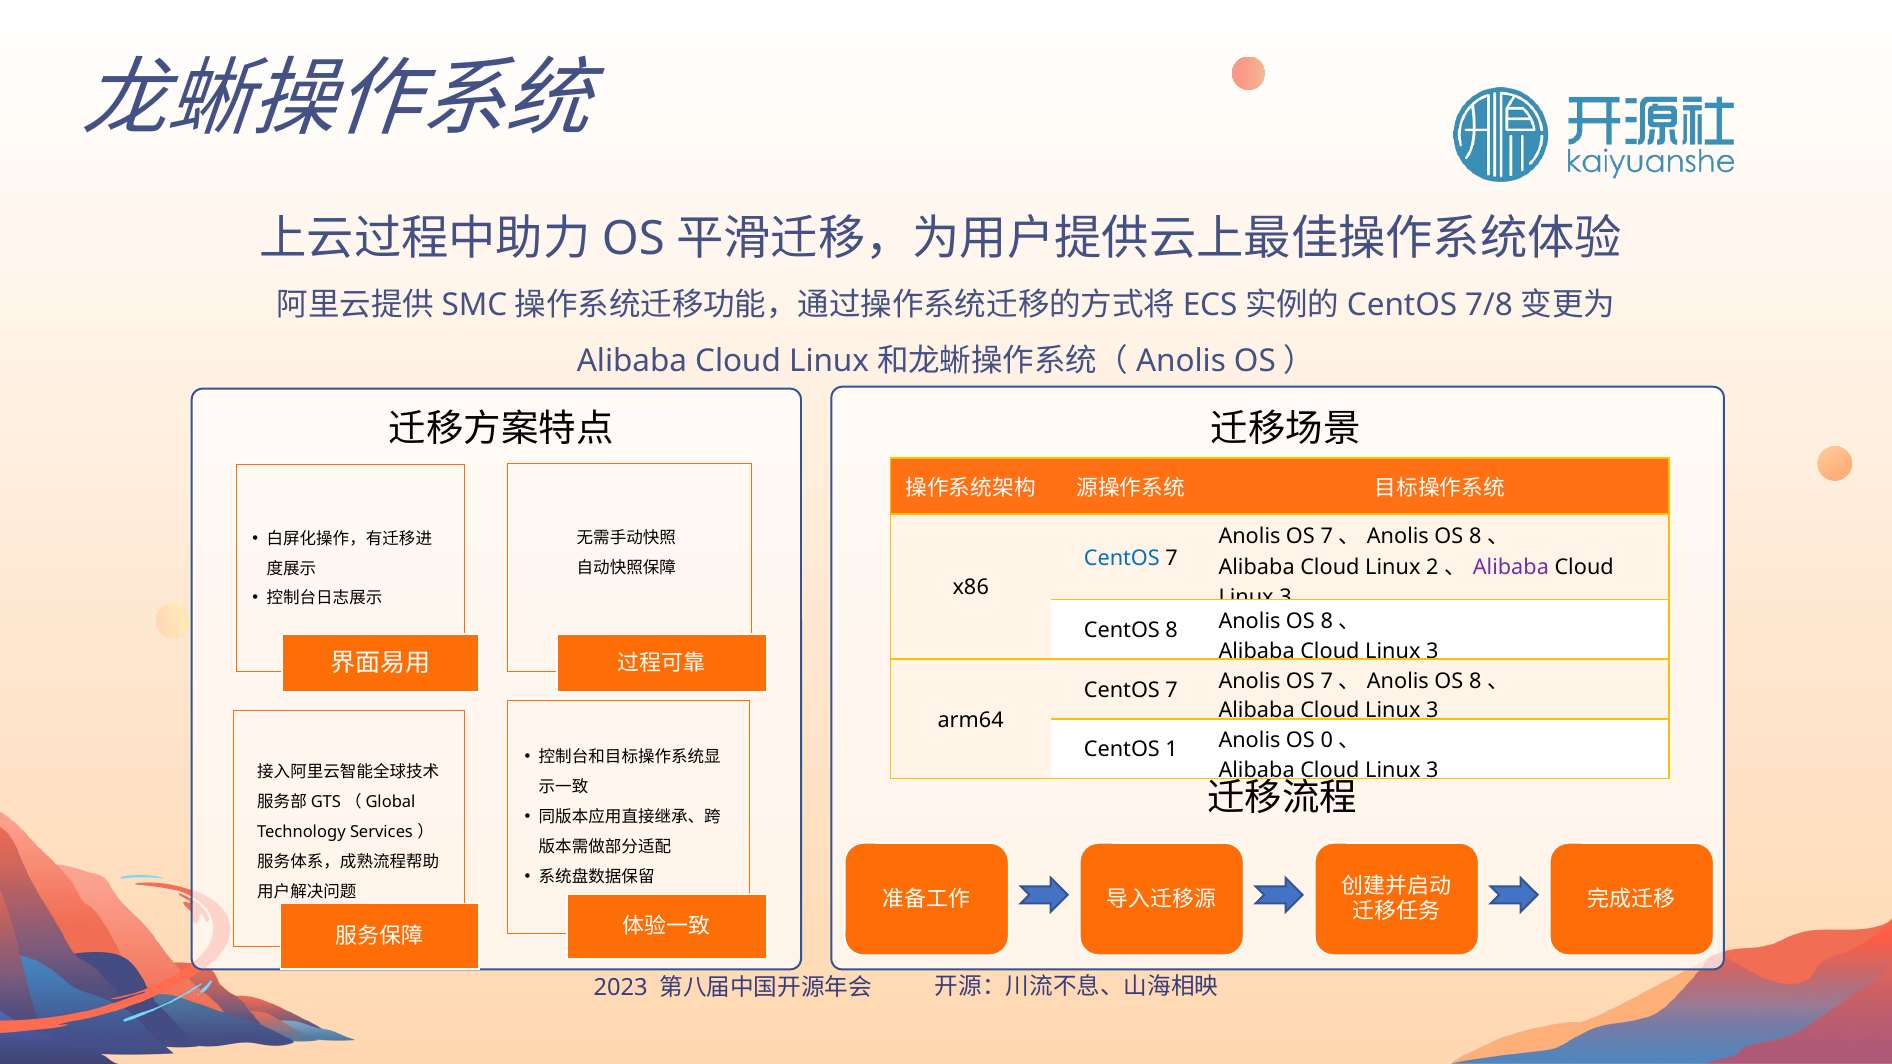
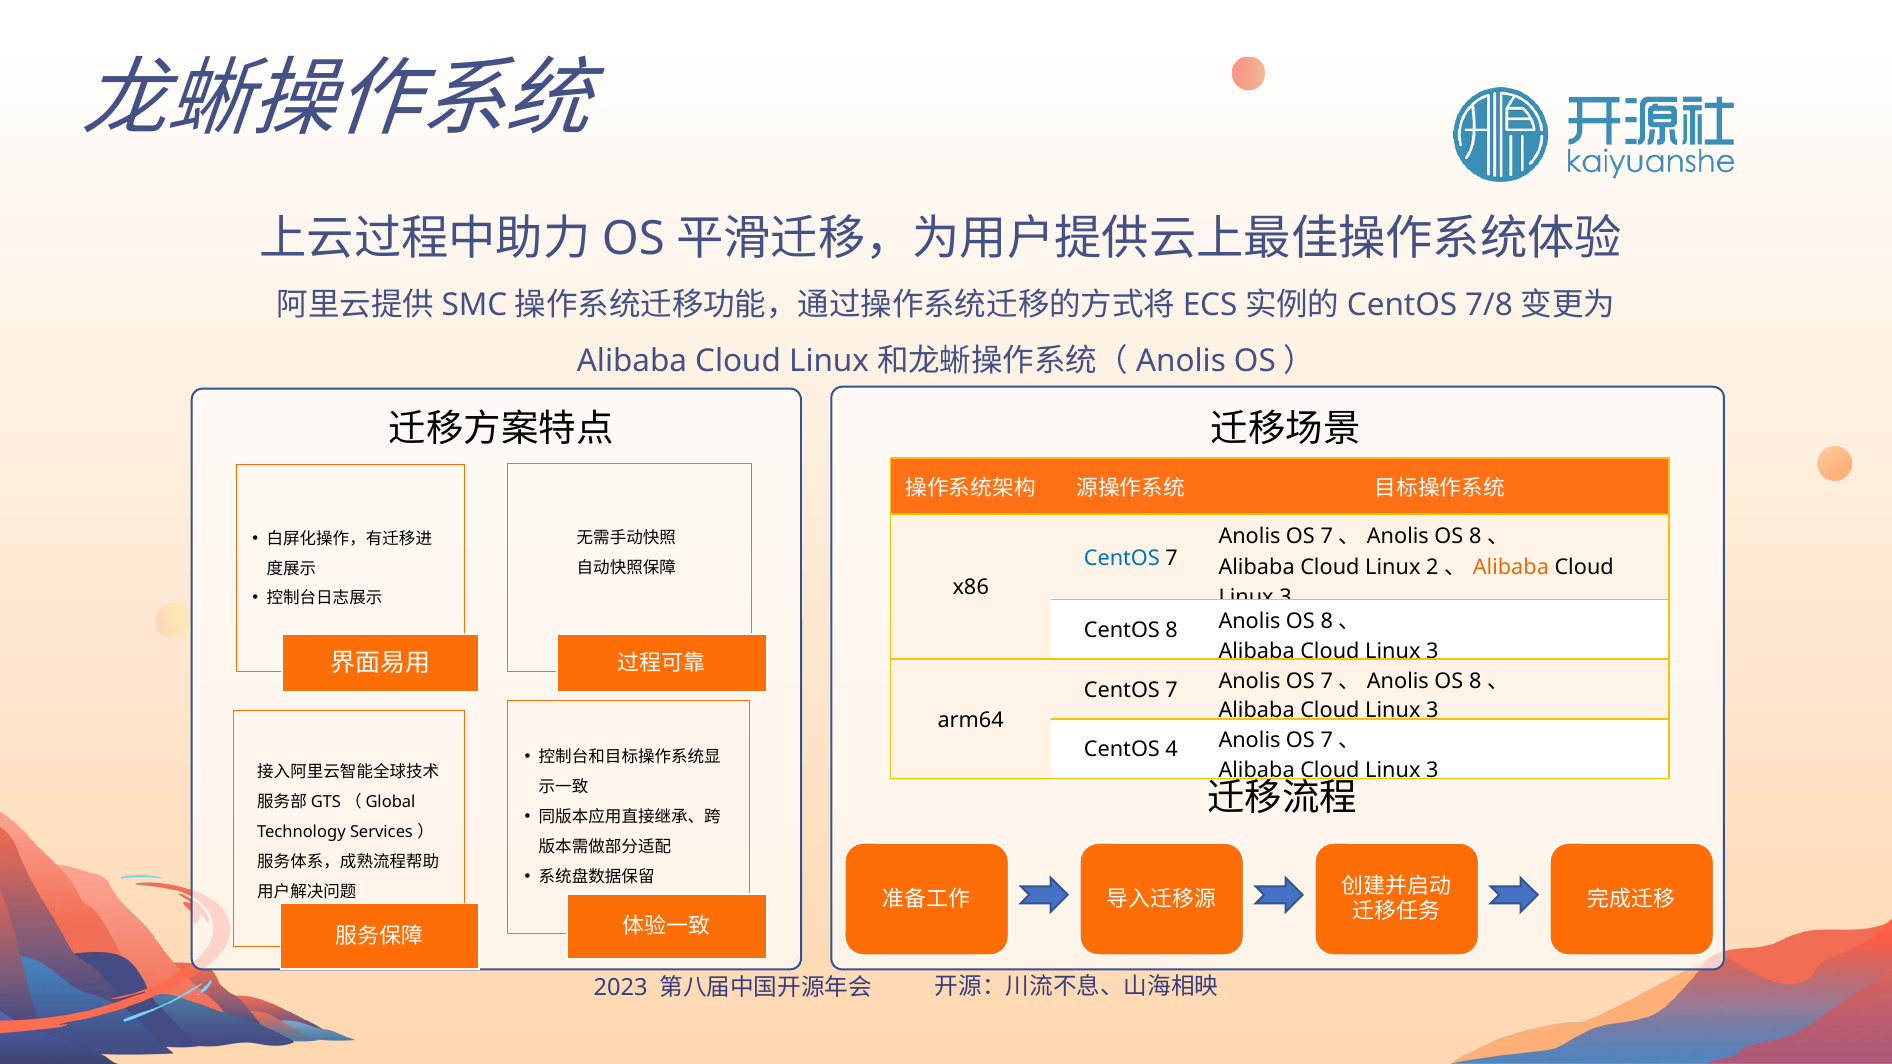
Alibaba at (1511, 568) colour: purple -> orange
1: 1 -> 4
0 at (1327, 741): 0 -> 7
